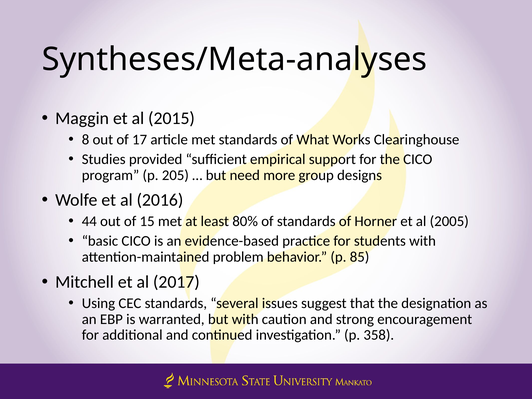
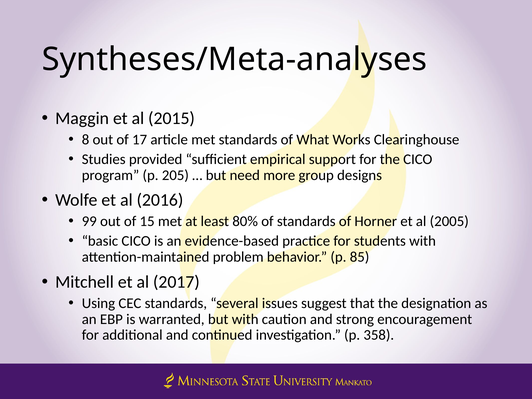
44: 44 -> 99
